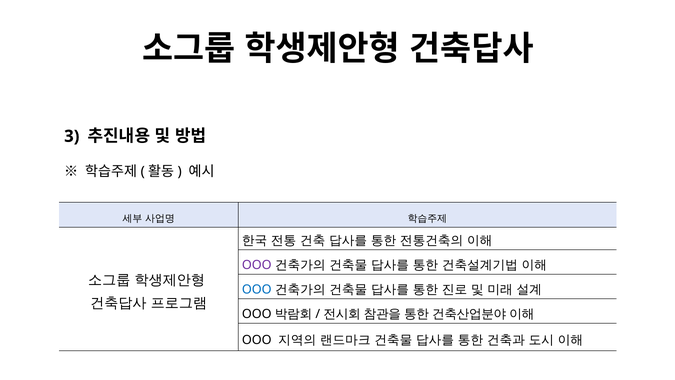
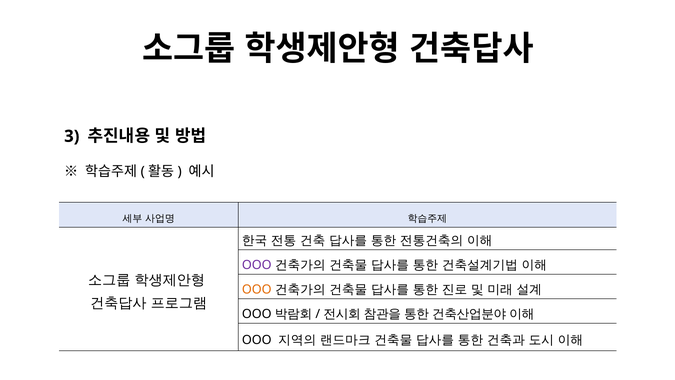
OOO at (257, 289) colour: blue -> orange
